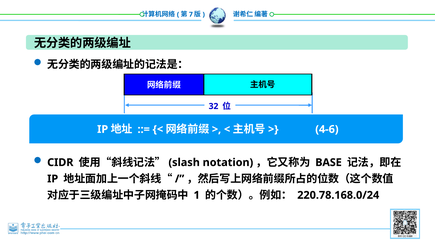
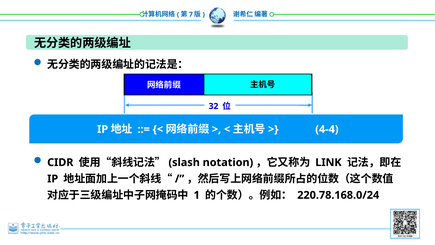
4-6: 4-6 -> 4-4
BASE: BASE -> LINK
